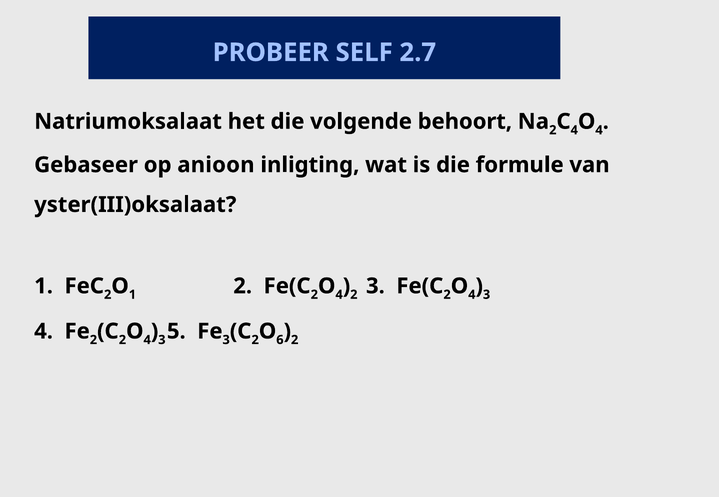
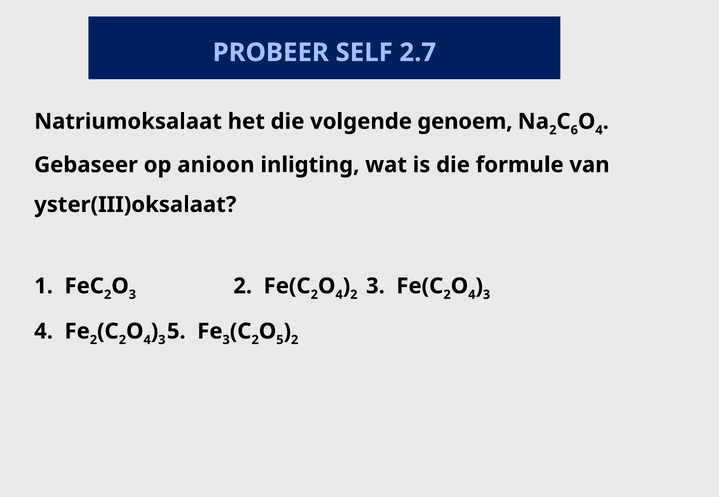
behoort: behoort -> genoem
4 at (574, 130): 4 -> 6
1 at (132, 295): 1 -> 3
6 at (280, 340): 6 -> 5
